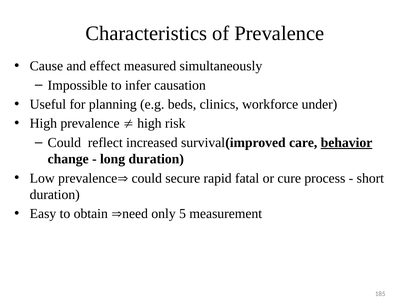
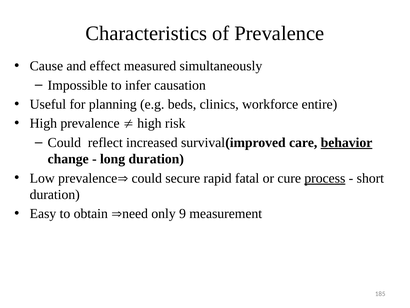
under: under -> entire
process underline: none -> present
5: 5 -> 9
